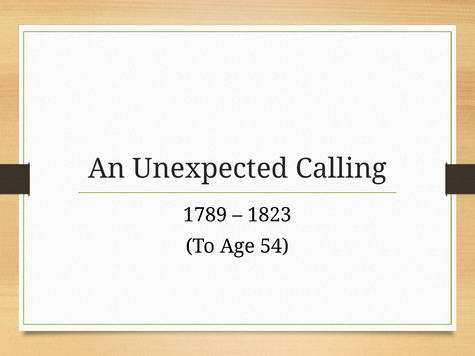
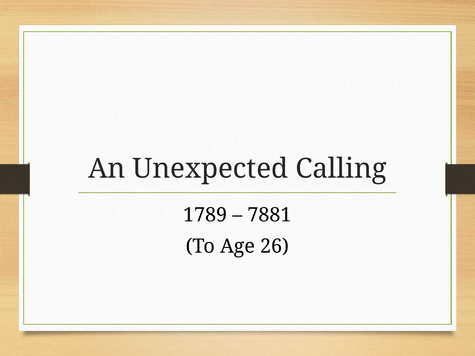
1823: 1823 -> 7881
54: 54 -> 26
